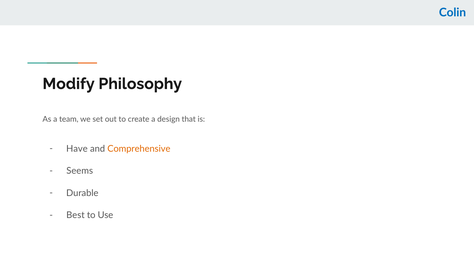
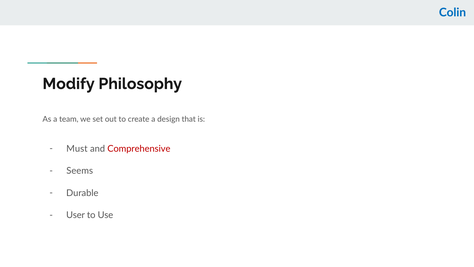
Have: Have -> Must
Comprehensive colour: orange -> red
Best: Best -> User
